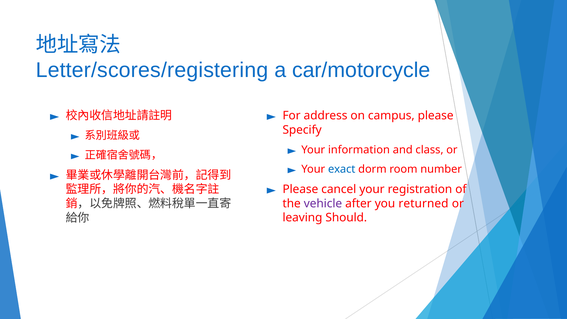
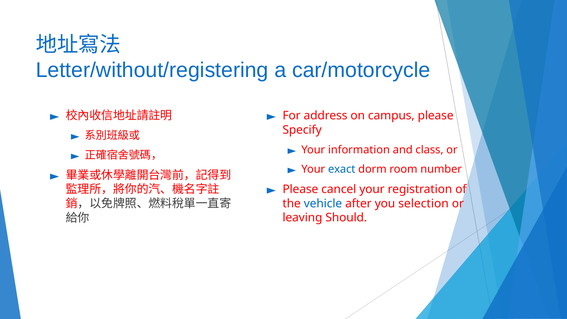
Letter/scores/registering: Letter/scores/registering -> Letter/without/registering
vehicle colour: purple -> blue
returned: returned -> selection
